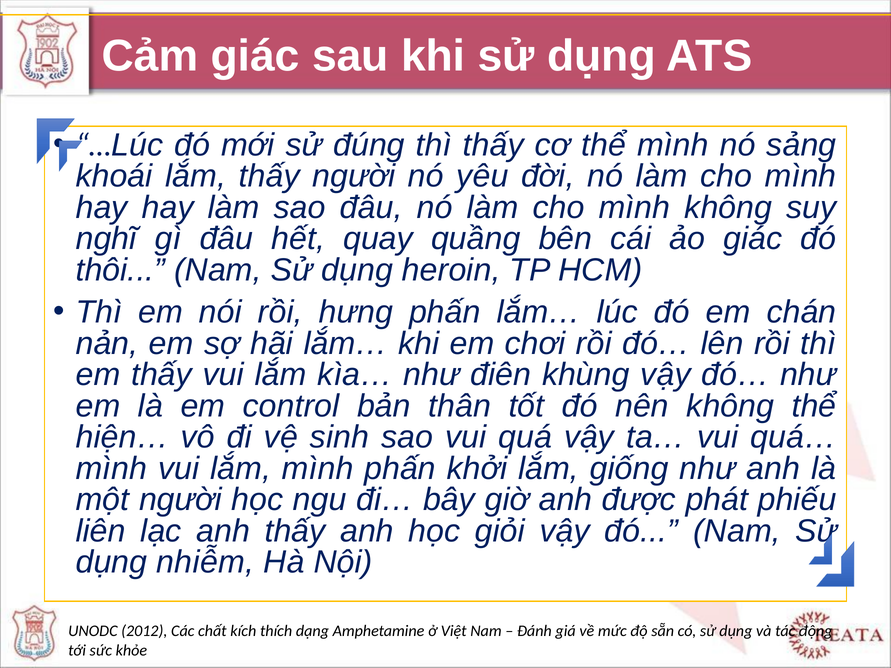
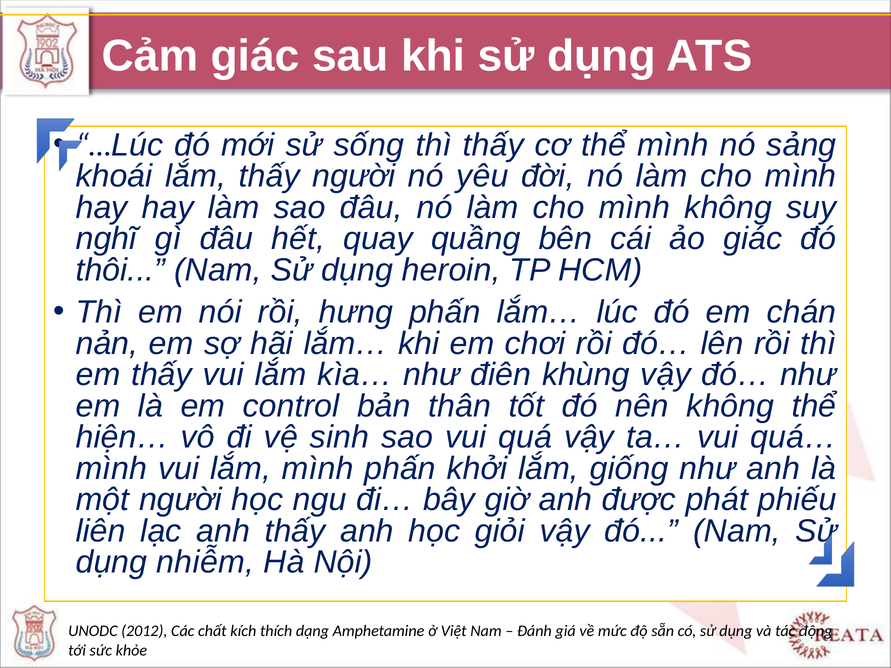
đúng: đúng -> sống
